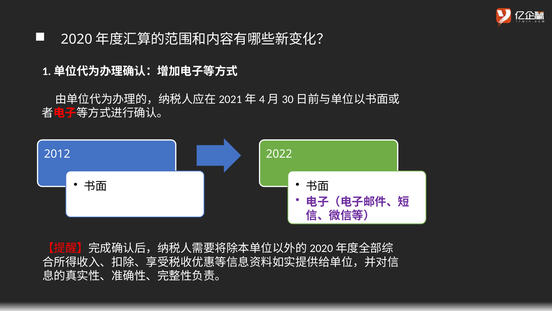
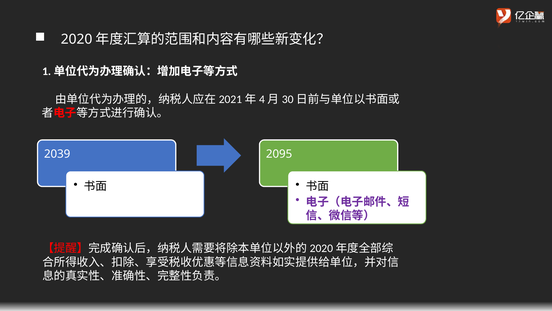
2012: 2012 -> 2039
2022: 2022 -> 2095
